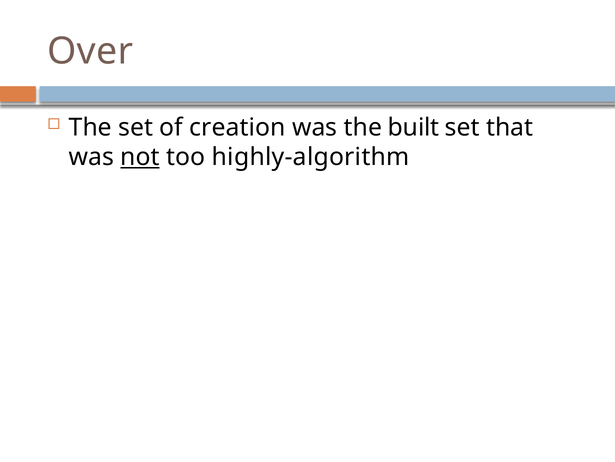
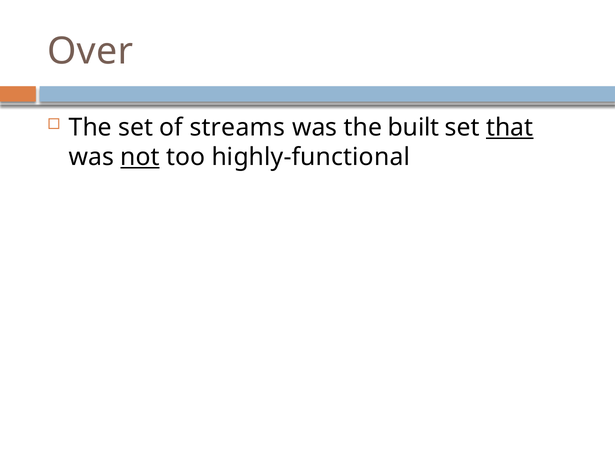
creation: creation -> streams
that underline: none -> present
highly-algorithm: highly-algorithm -> highly-functional
